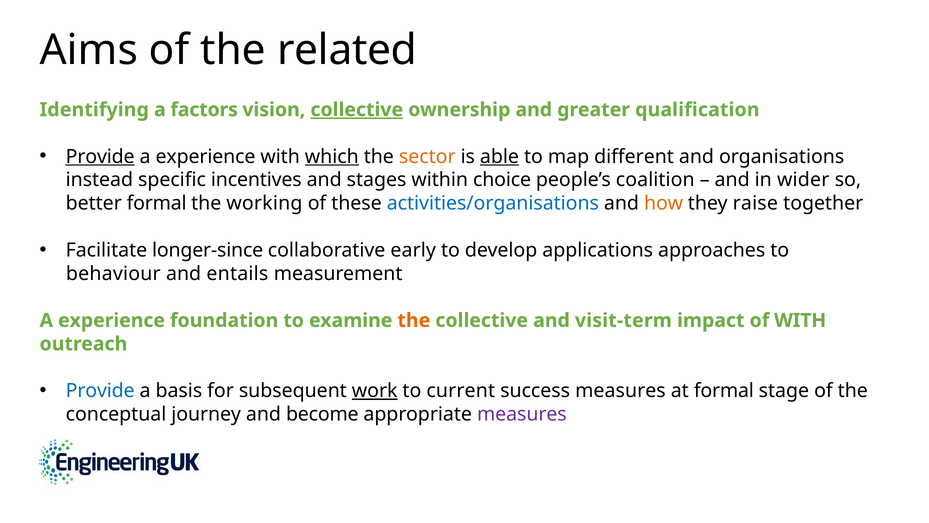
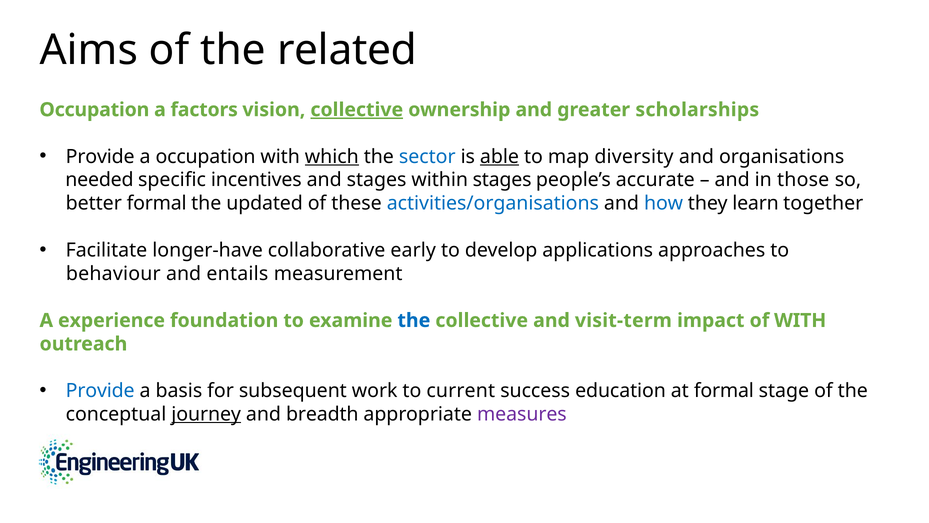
Identifying at (94, 110): Identifying -> Occupation
qualification: qualification -> scholarships
Provide at (100, 156) underline: present -> none
experience at (206, 156): experience -> occupation
sector colour: orange -> blue
different: different -> diversity
instead: instead -> needed
within choice: choice -> stages
coalition: coalition -> accurate
wider: wider -> those
working: working -> updated
how colour: orange -> blue
raise: raise -> learn
longer-since: longer-since -> longer-have
the at (414, 320) colour: orange -> blue
work underline: present -> none
success measures: measures -> education
journey underline: none -> present
become: become -> breadth
